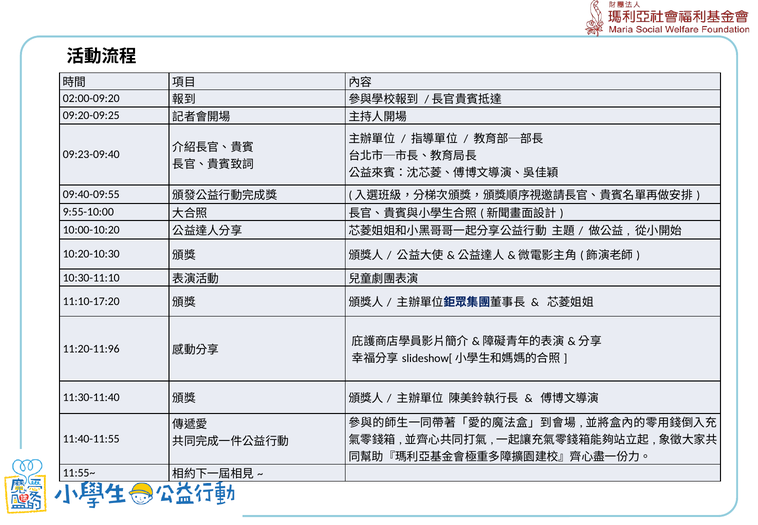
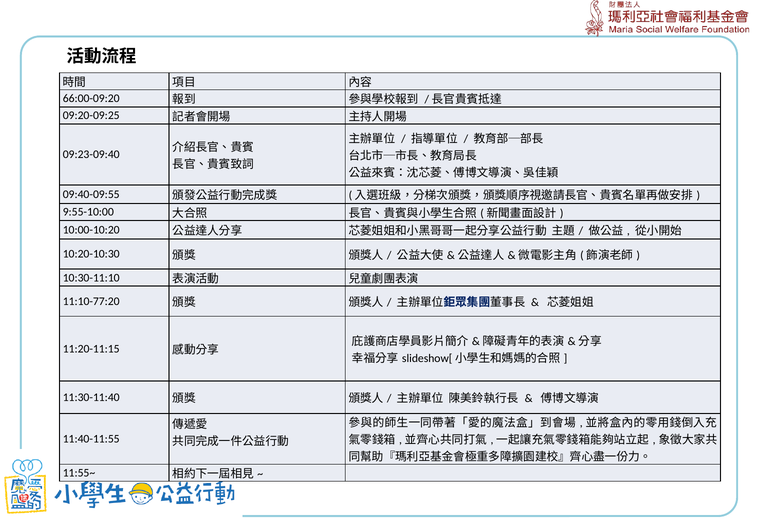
02:00-09:20: 02:00-09:20 -> 66:00-09:20
11:10-17:20: 11:10-17:20 -> 11:10-77:20
11:20-11:96: 11:20-11:96 -> 11:20-11:15
